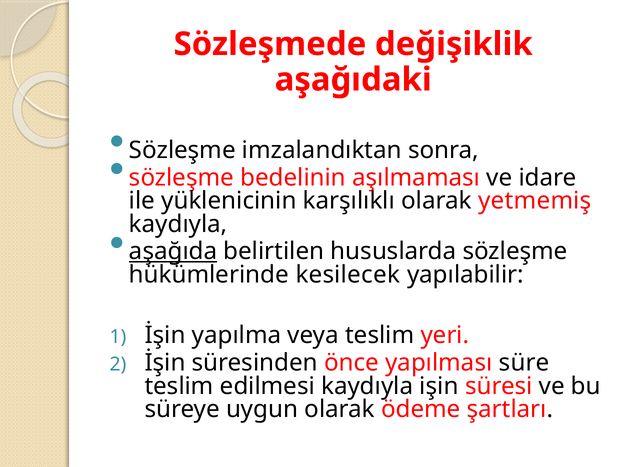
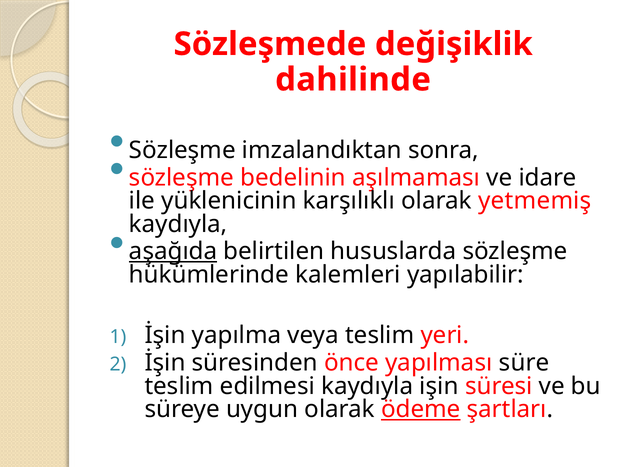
aşağıdaki: aşağıdaki -> dahilinde
kesilecek: kesilecek -> kalemleri
ödeme underline: none -> present
